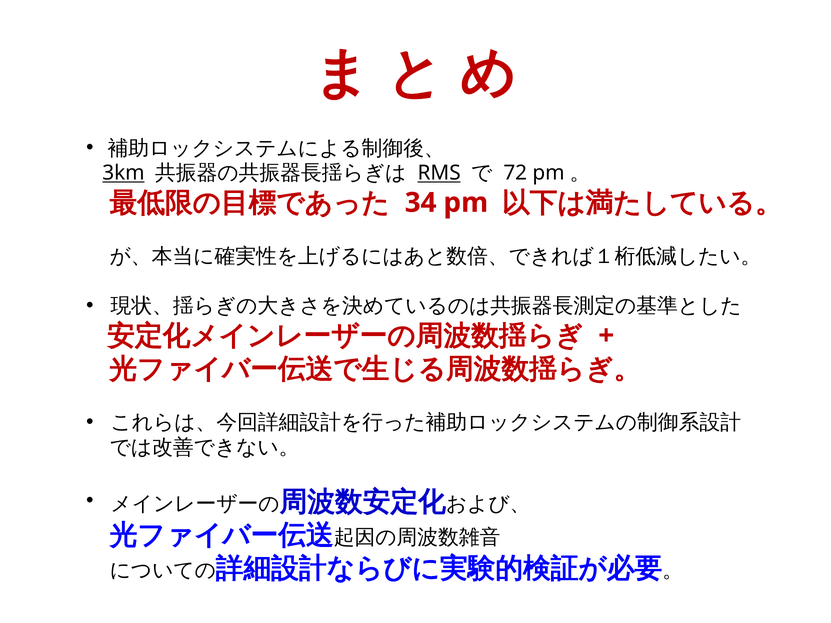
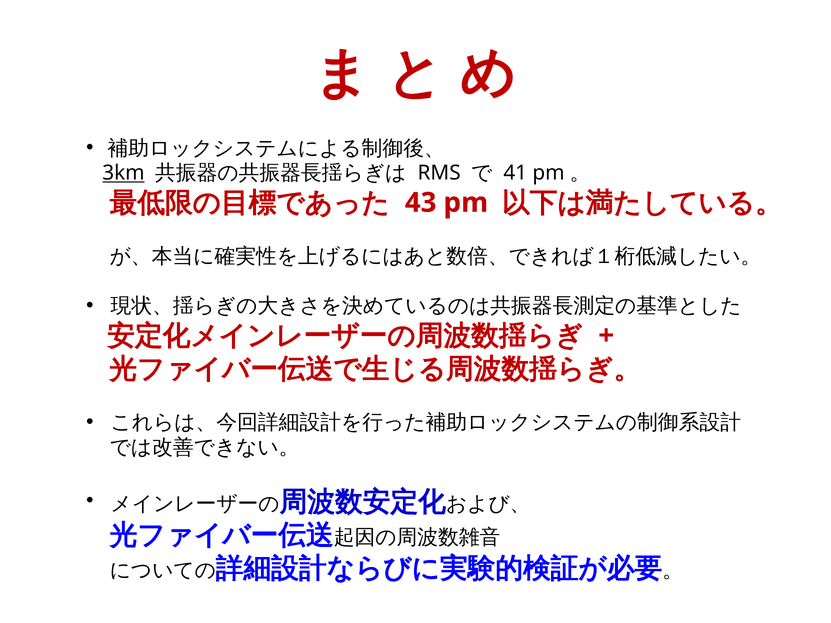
RMS underline: present -> none
72: 72 -> 41
34: 34 -> 43
